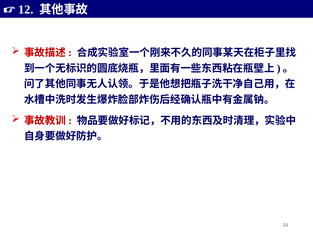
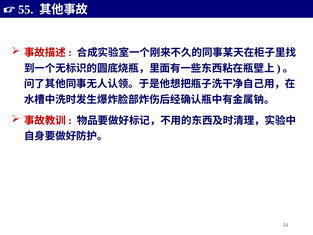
12: 12 -> 55
